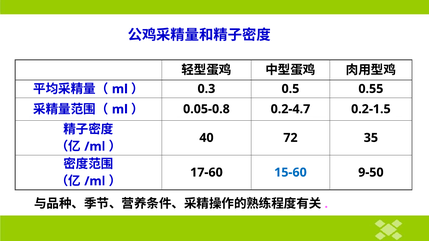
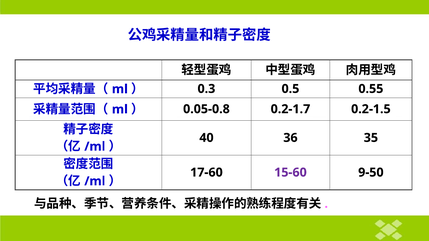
0.2-4.7: 0.2-4.7 -> 0.2-1.7
72: 72 -> 36
15-60 colour: blue -> purple
